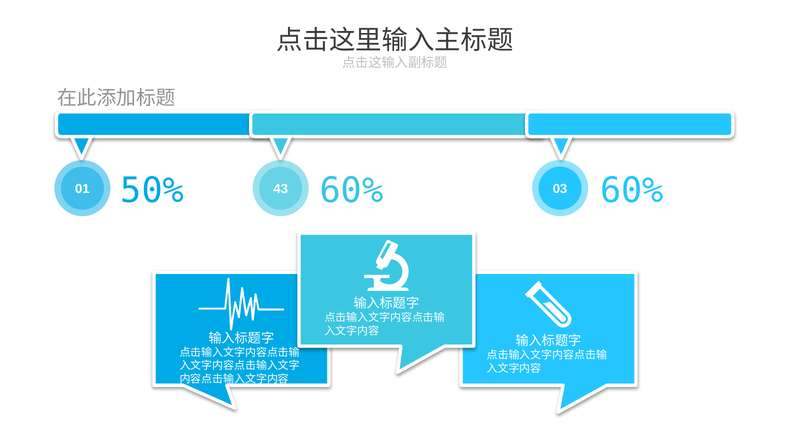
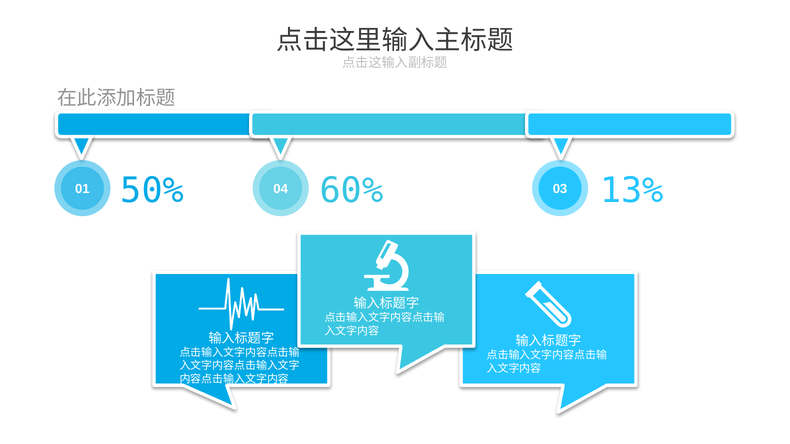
60% 60%: 60% -> 13%
43: 43 -> 04
